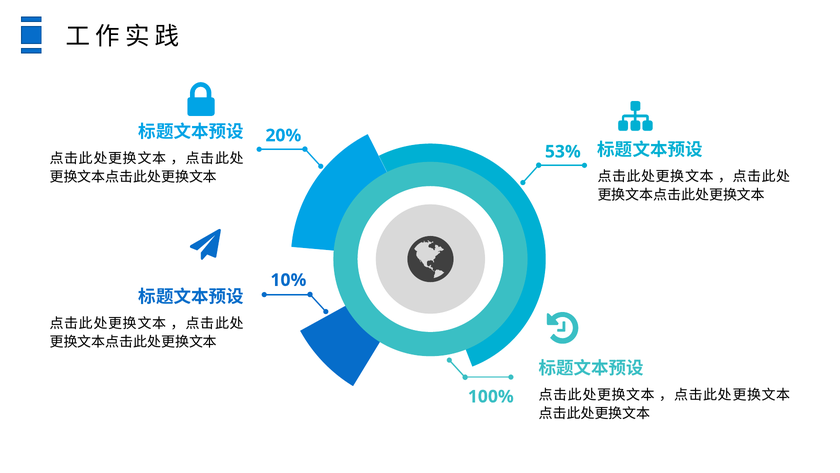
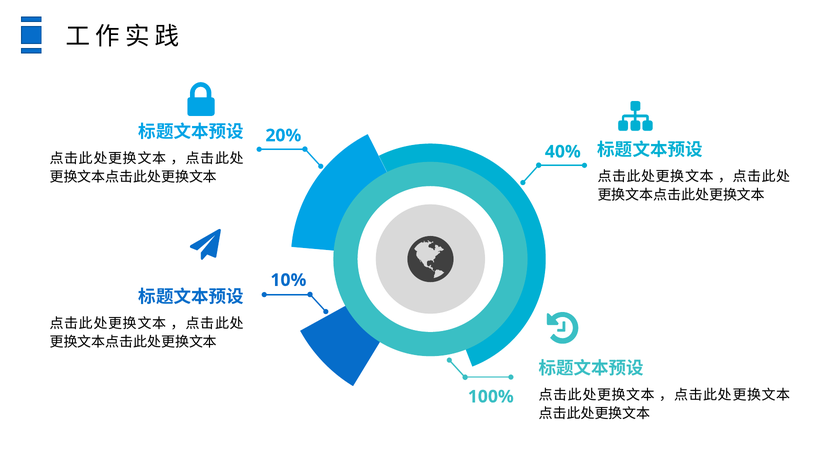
53%: 53% -> 40%
